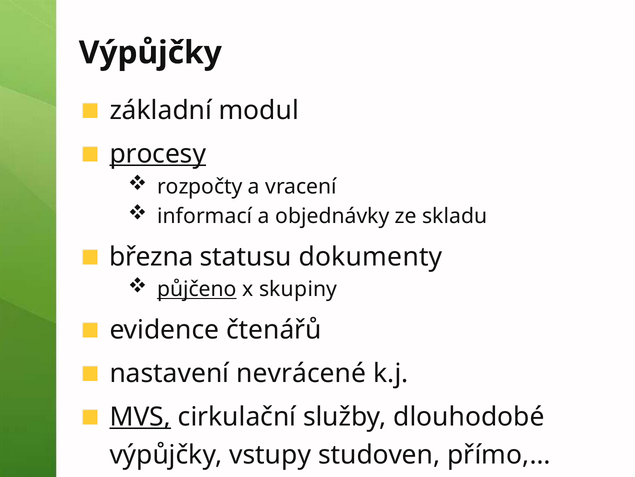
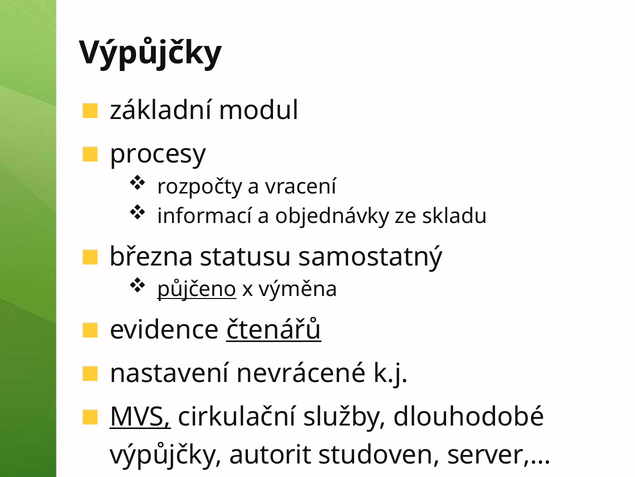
procesy underline: present -> none
dokumenty: dokumenty -> samostatný
skupiny: skupiny -> výměna
čtenářů underline: none -> present
vstupy: vstupy -> autorit
přímo,…: přímo,… -> server,…
